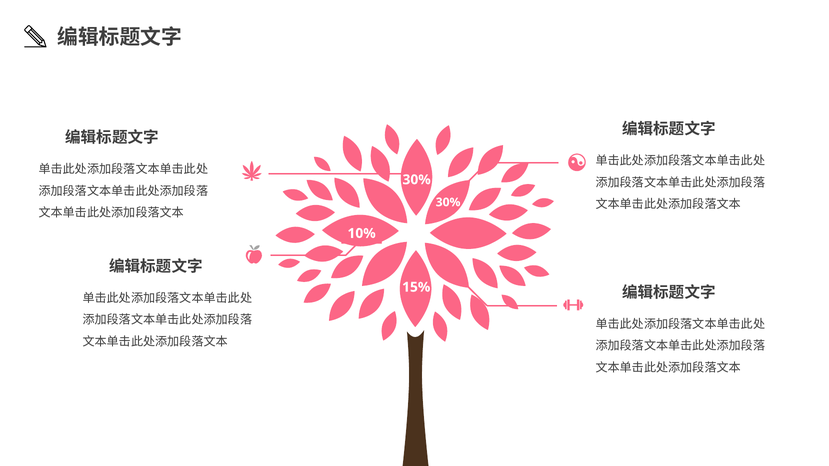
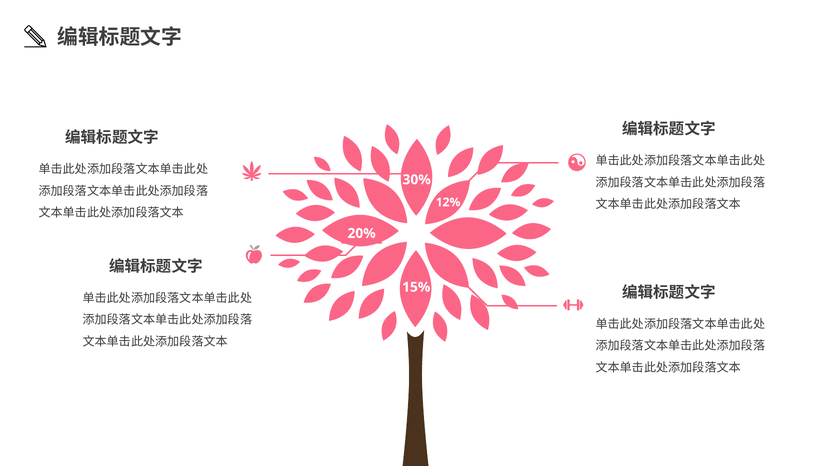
30% at (448, 202): 30% -> 12%
10%: 10% -> 20%
